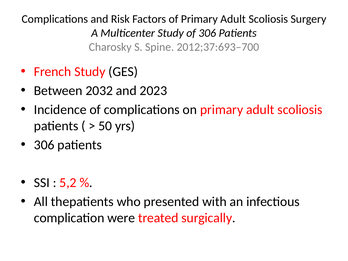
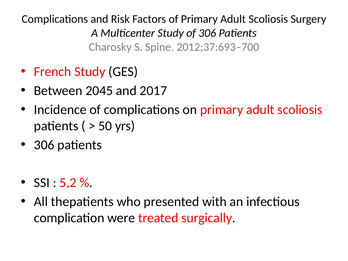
2032: 2032 -> 2045
2023: 2023 -> 2017
